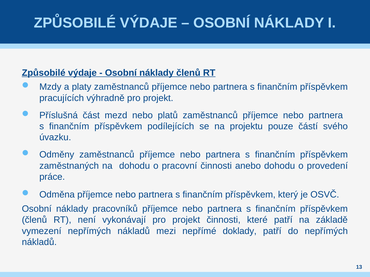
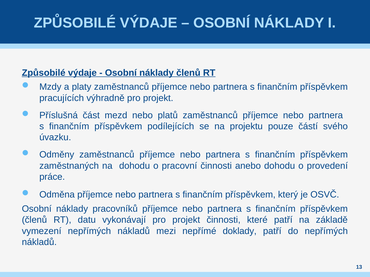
není: není -> datu
